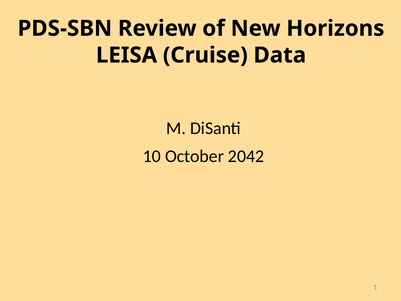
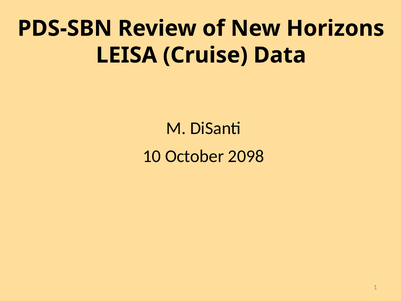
2042: 2042 -> 2098
